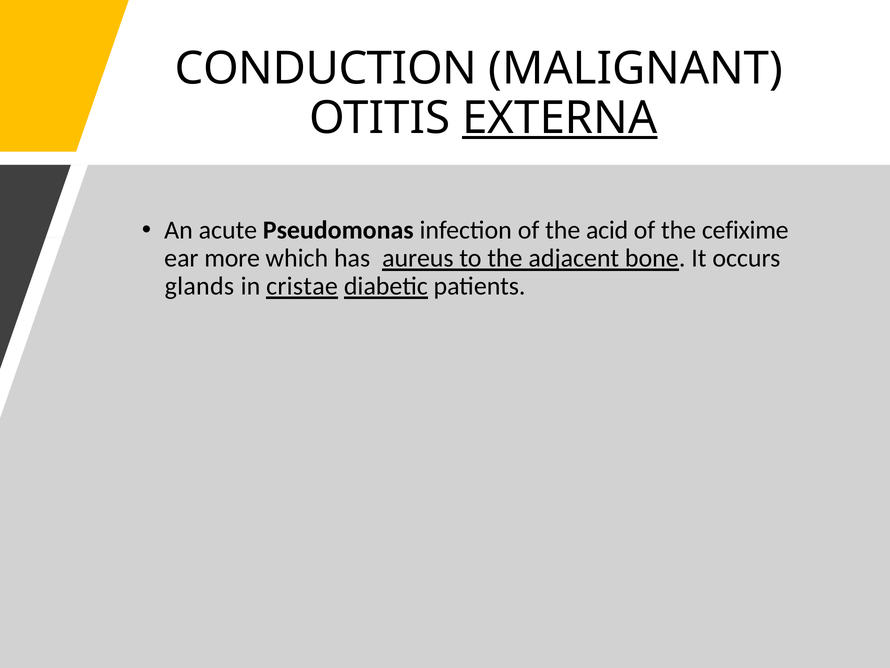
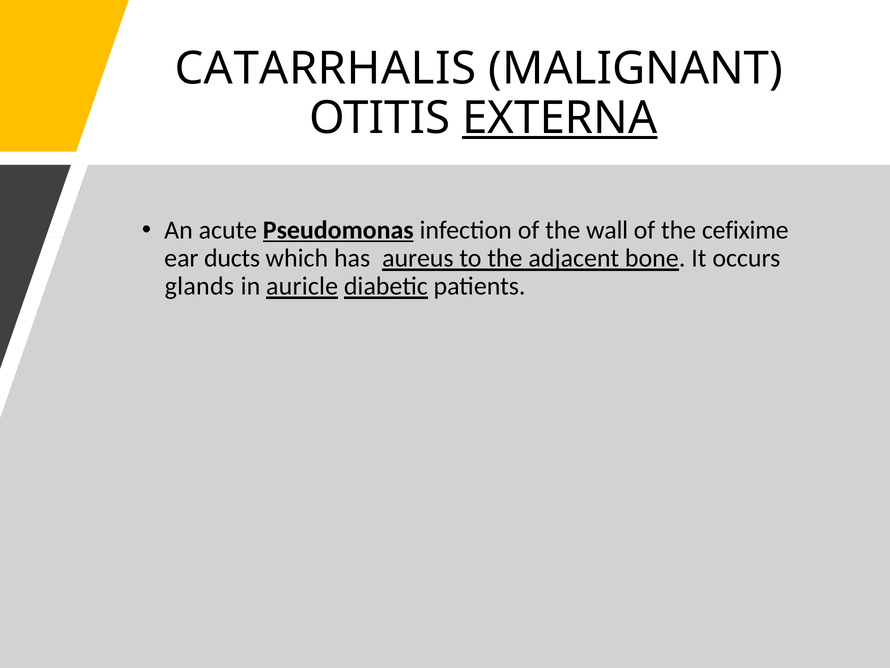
CONDUCTION: CONDUCTION -> CATARRHALIS
Pseudomonas underline: none -> present
acid: acid -> wall
more: more -> ducts
cristae: cristae -> auricle
